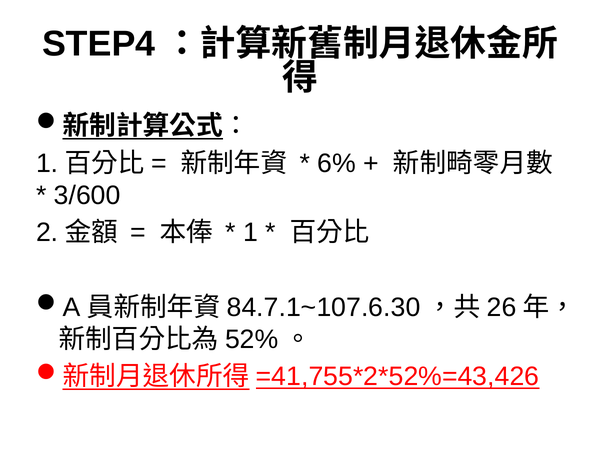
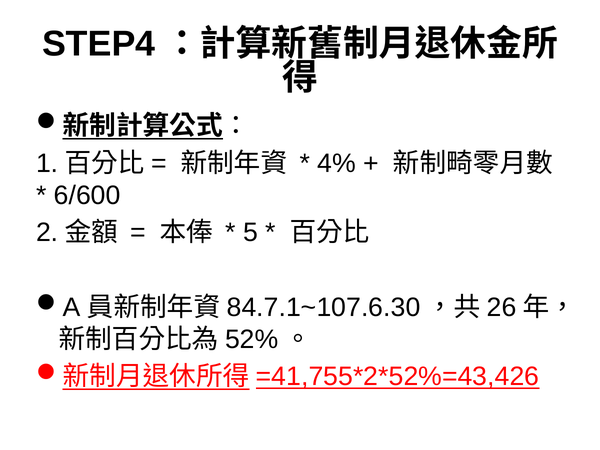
6%: 6% -> 4%
3/600: 3/600 -> 6/600
1 at (251, 233): 1 -> 5
